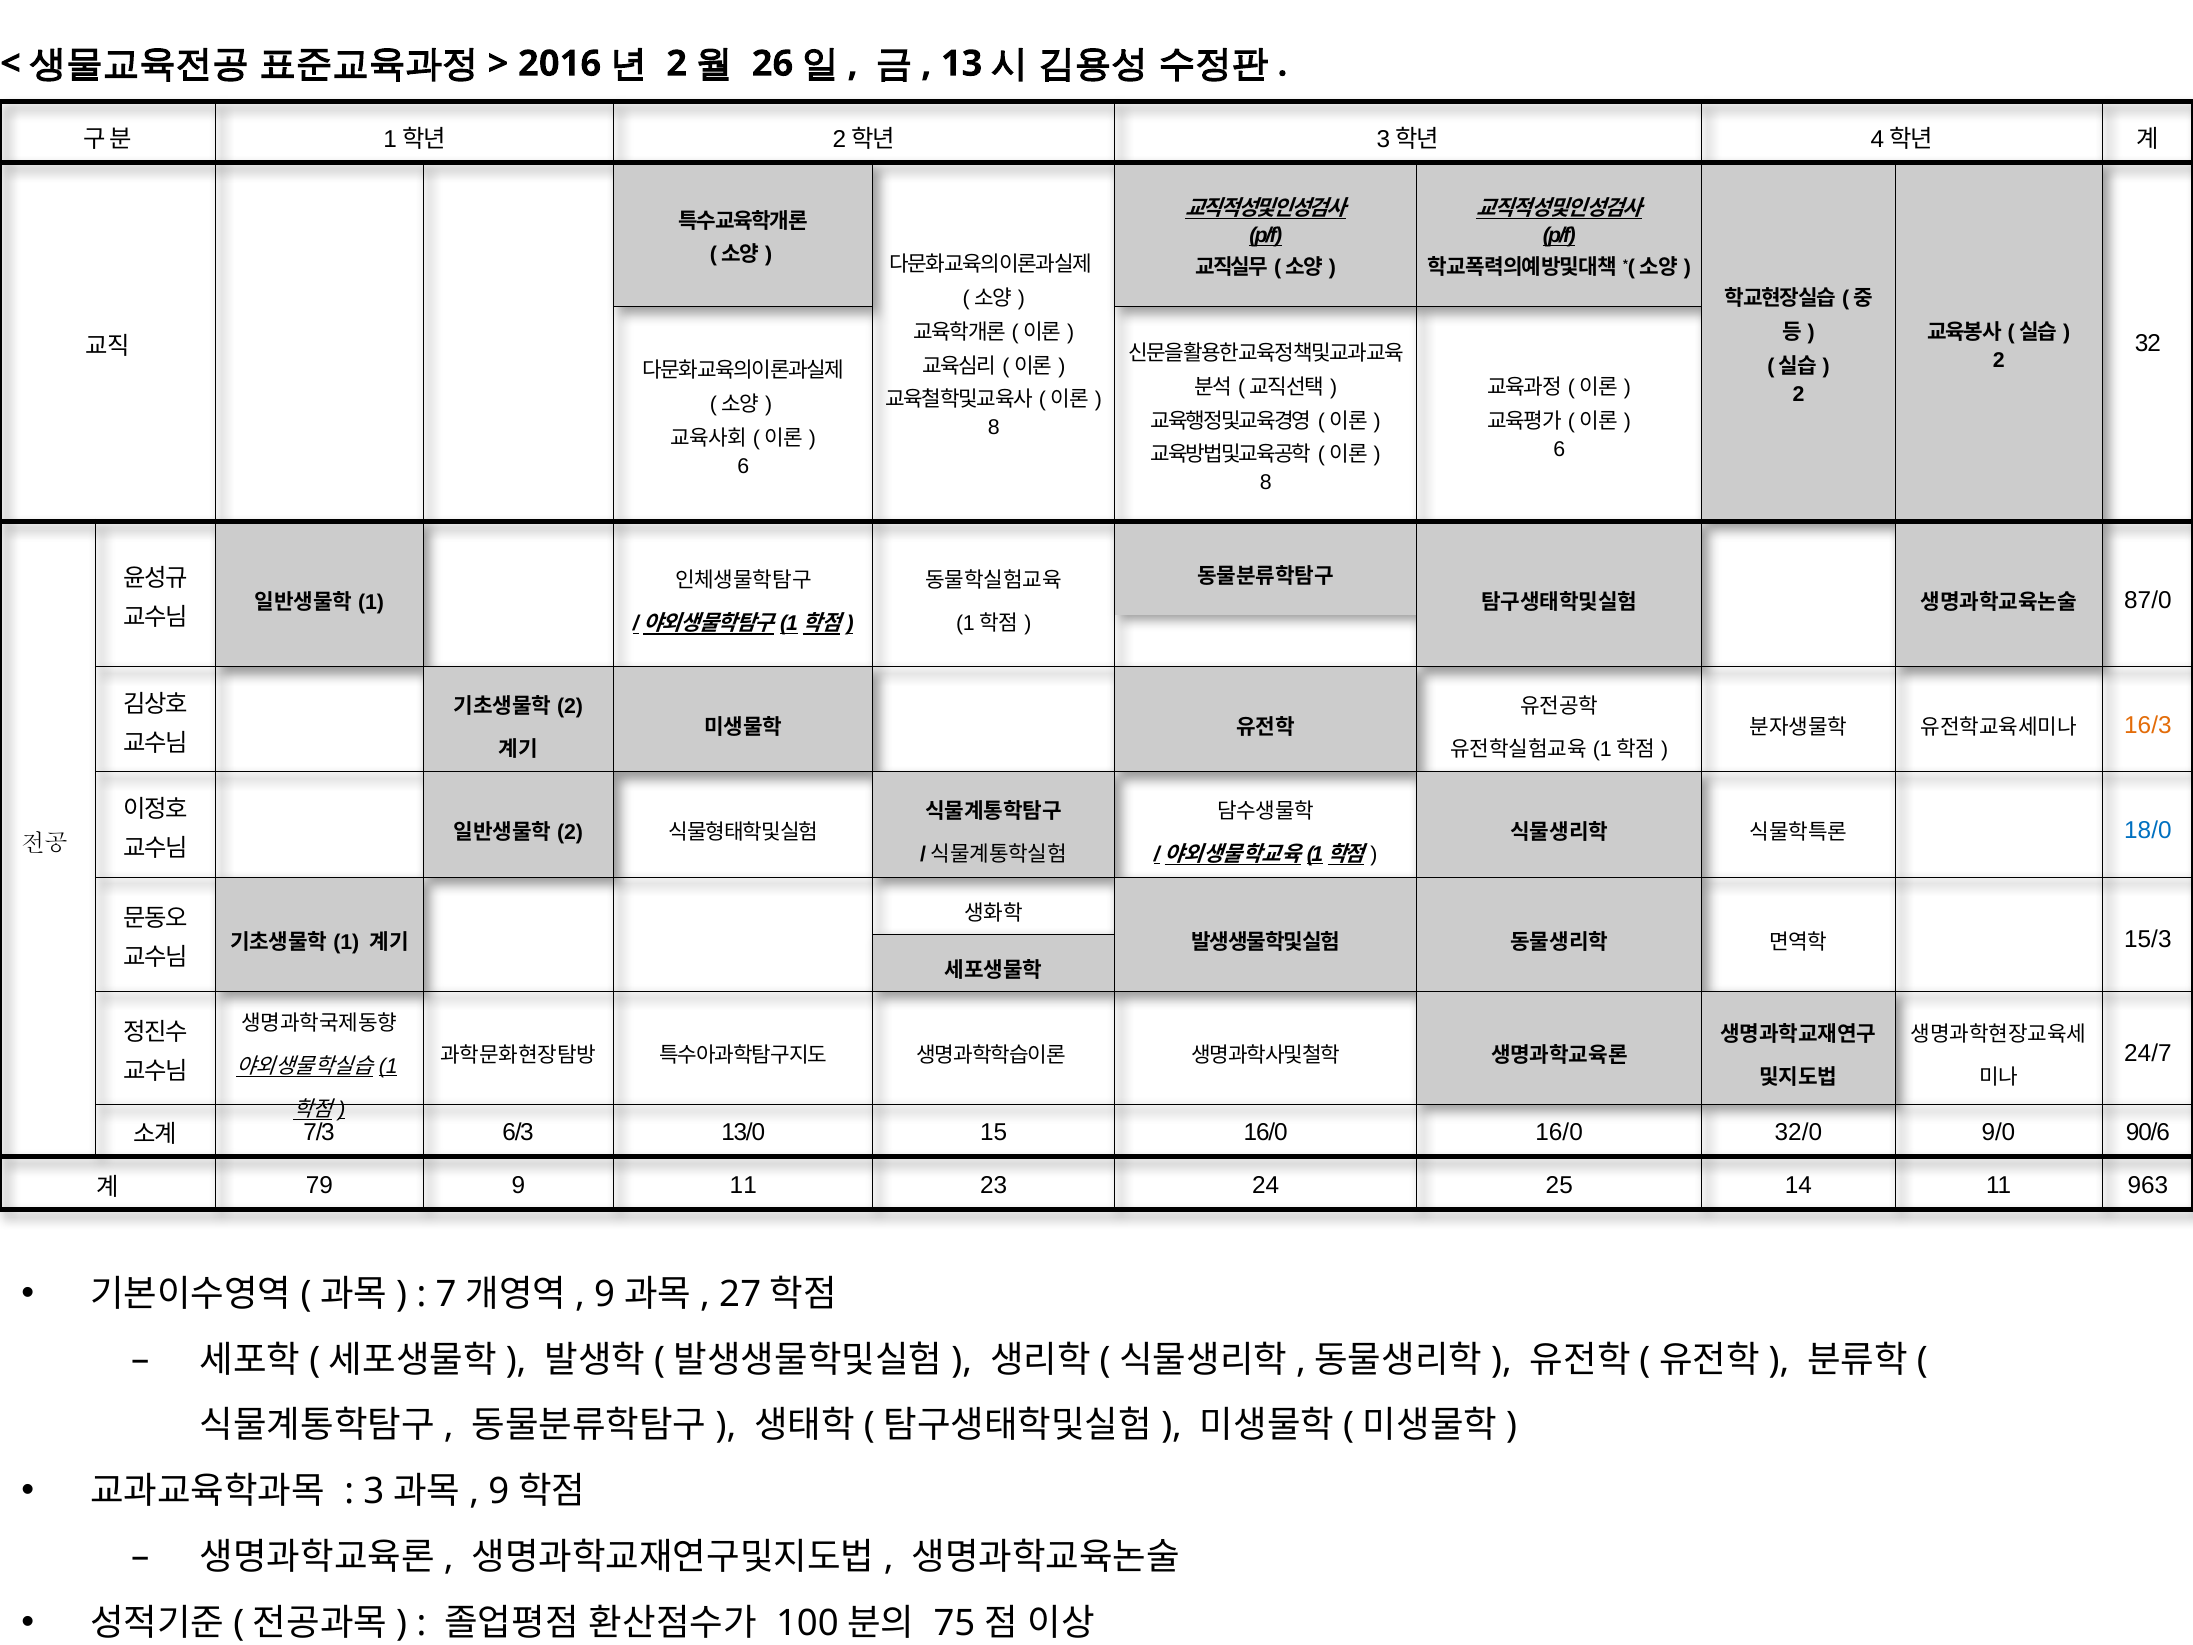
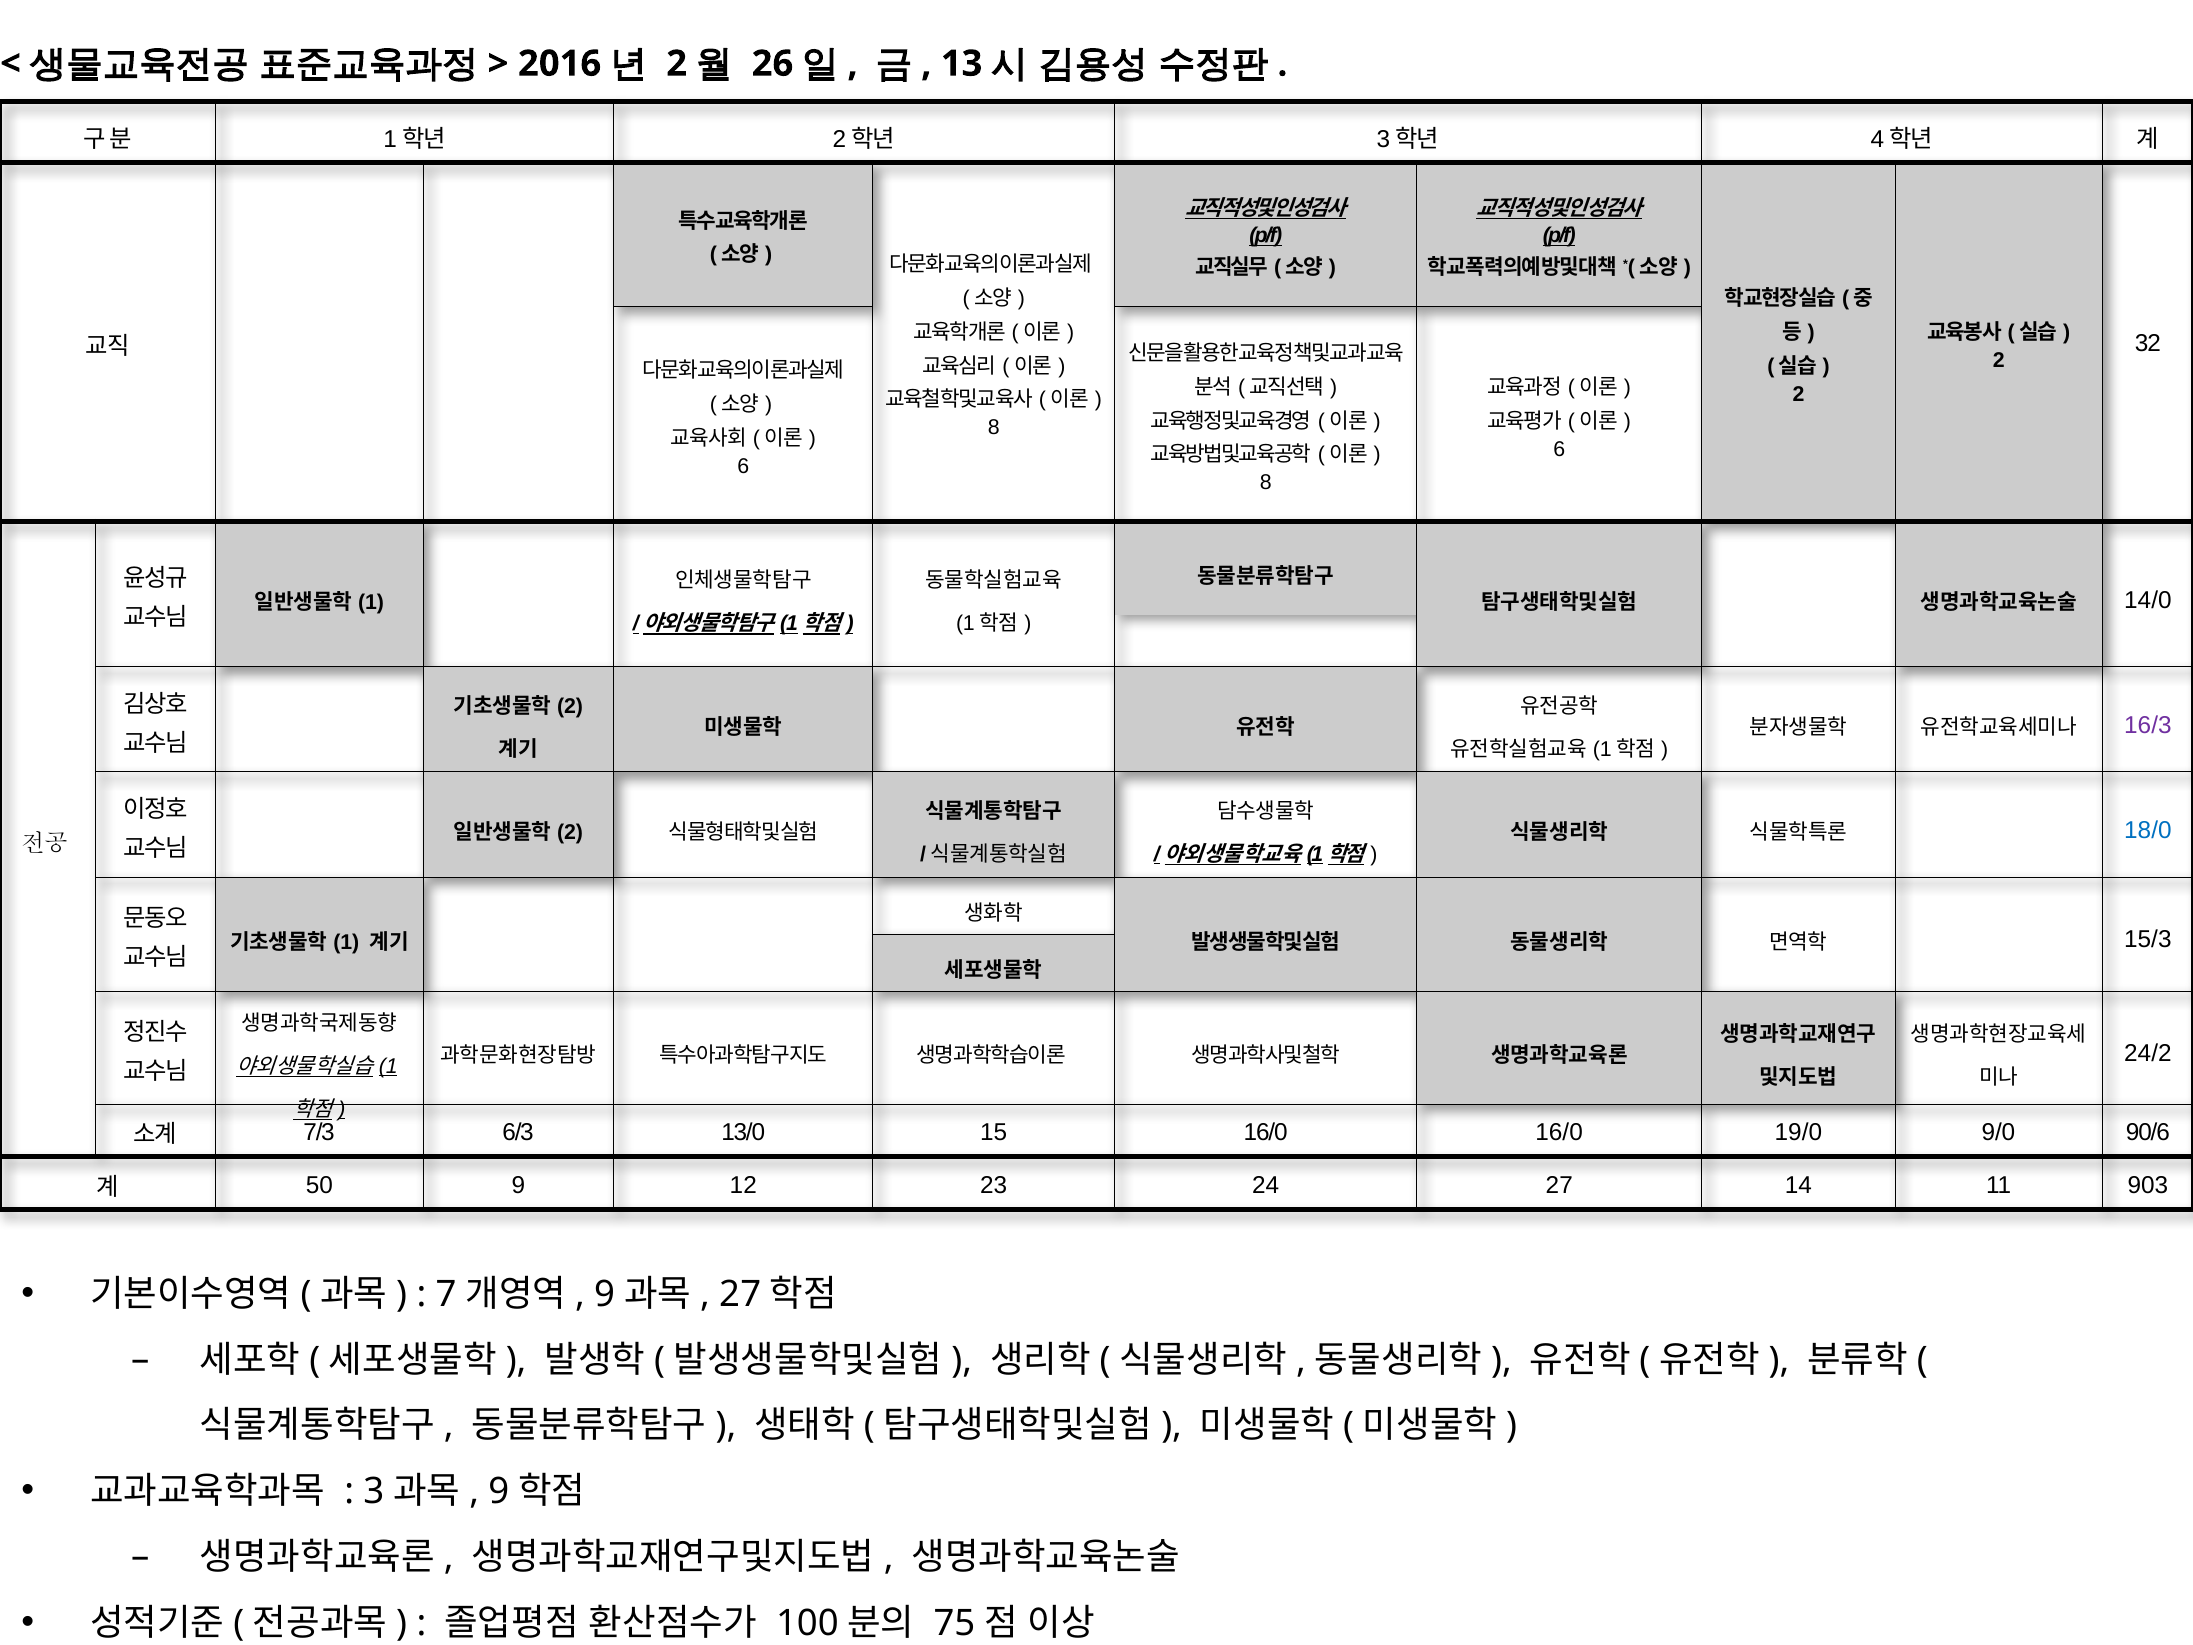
87/0: 87/0 -> 14/0
16/3 colour: orange -> purple
24/7: 24/7 -> 24/2
32/0: 32/0 -> 19/0
79: 79 -> 50
9 11: 11 -> 12
25: 25 -> 27
963: 963 -> 903
